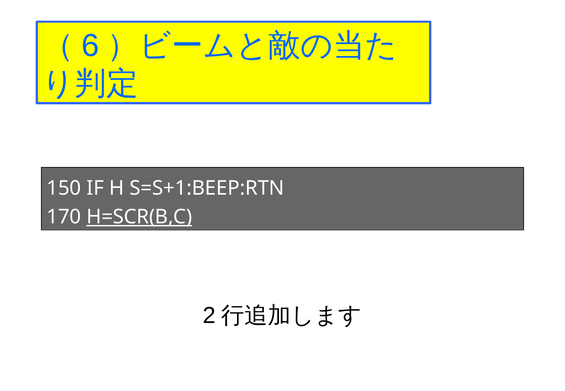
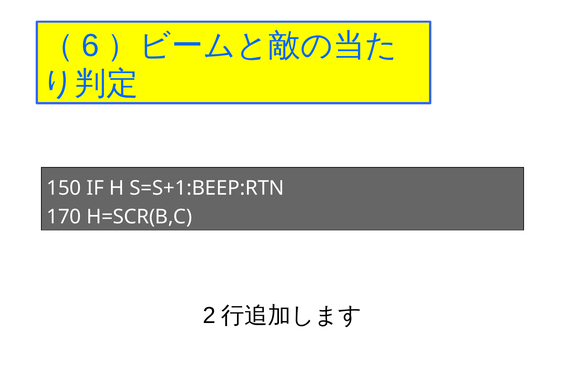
H=SCR(B,C underline: present -> none
